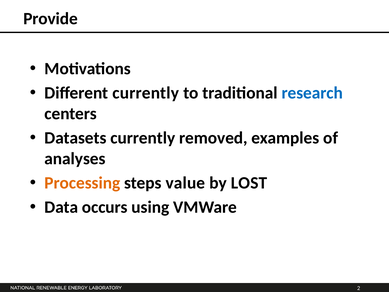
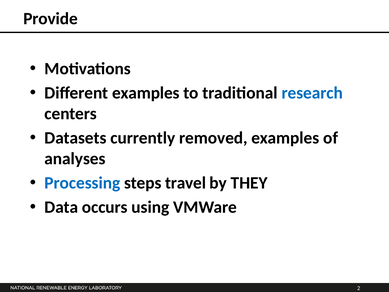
Different currently: currently -> examples
Processing colour: orange -> blue
value: value -> travel
LOST: LOST -> THEY
